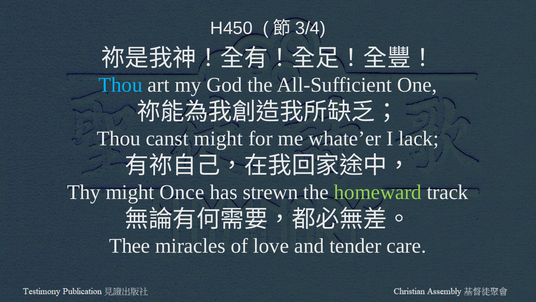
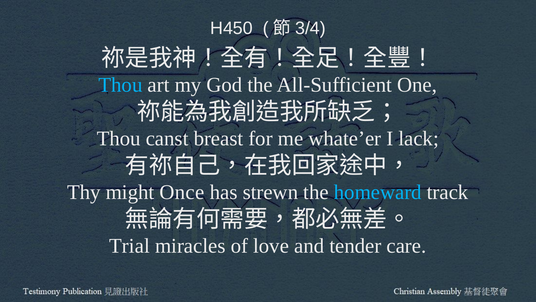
canst might: might -> breast
homeward colour: light green -> light blue
Thee: Thee -> Trial
